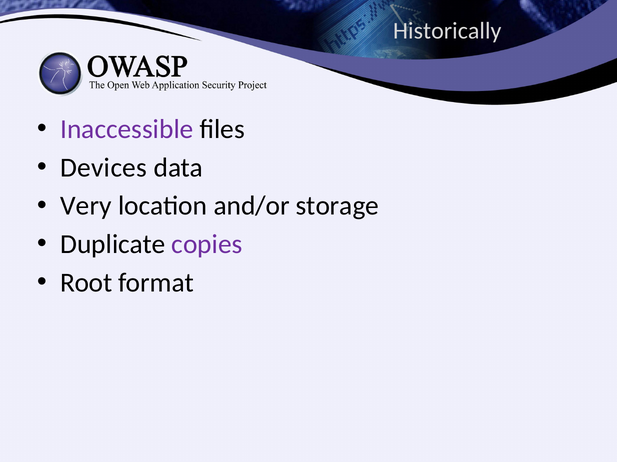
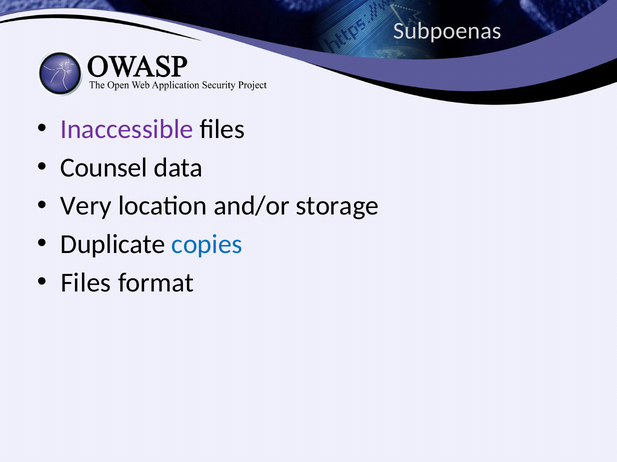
Historically: Historically -> Subpoenas
Devices: Devices -> Counsel
copies colour: purple -> blue
Root at (86, 283): Root -> Files
